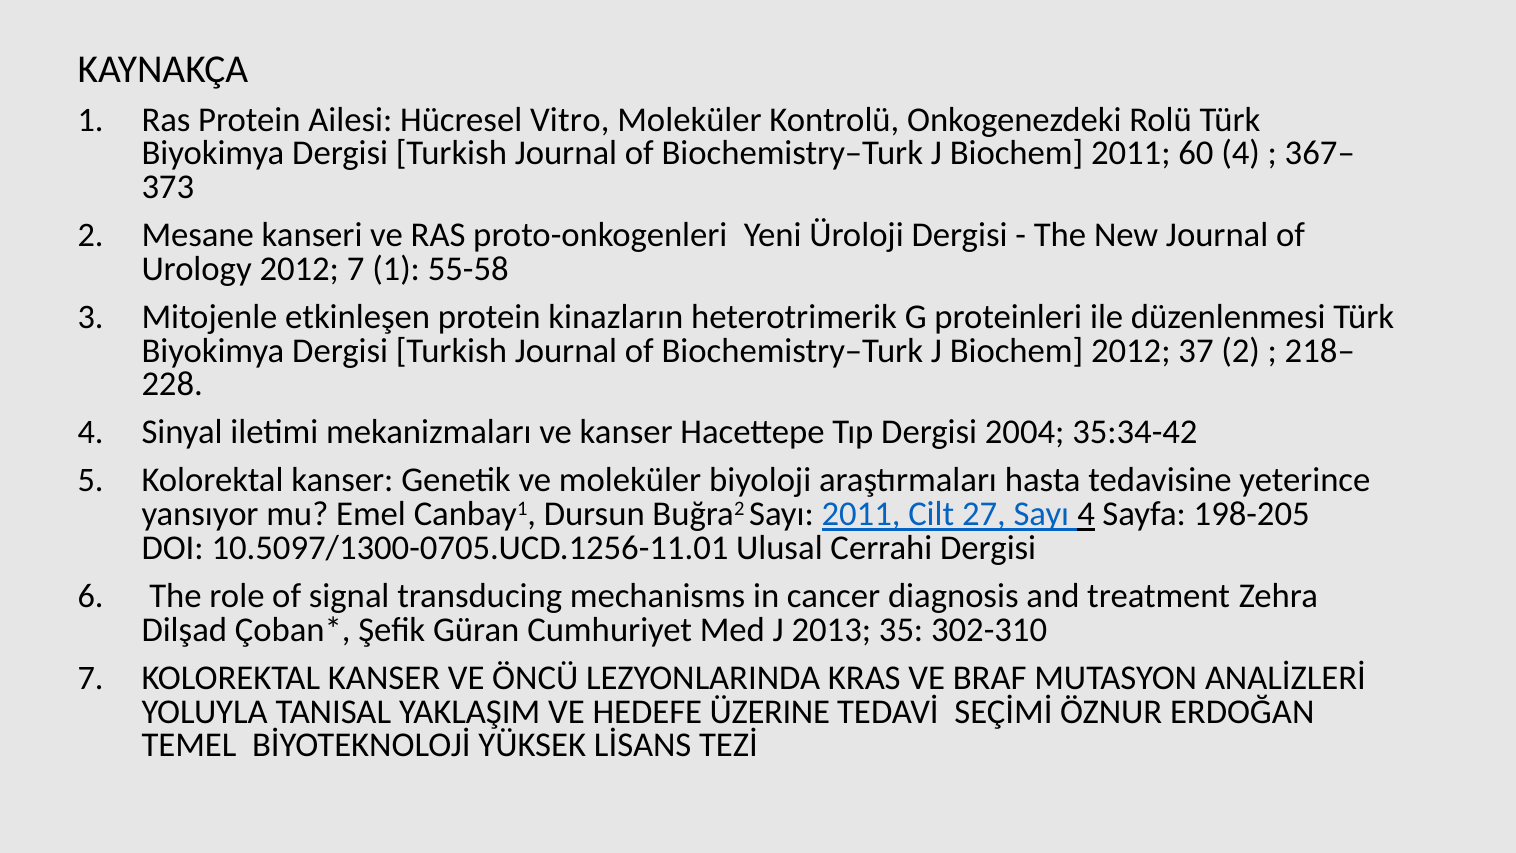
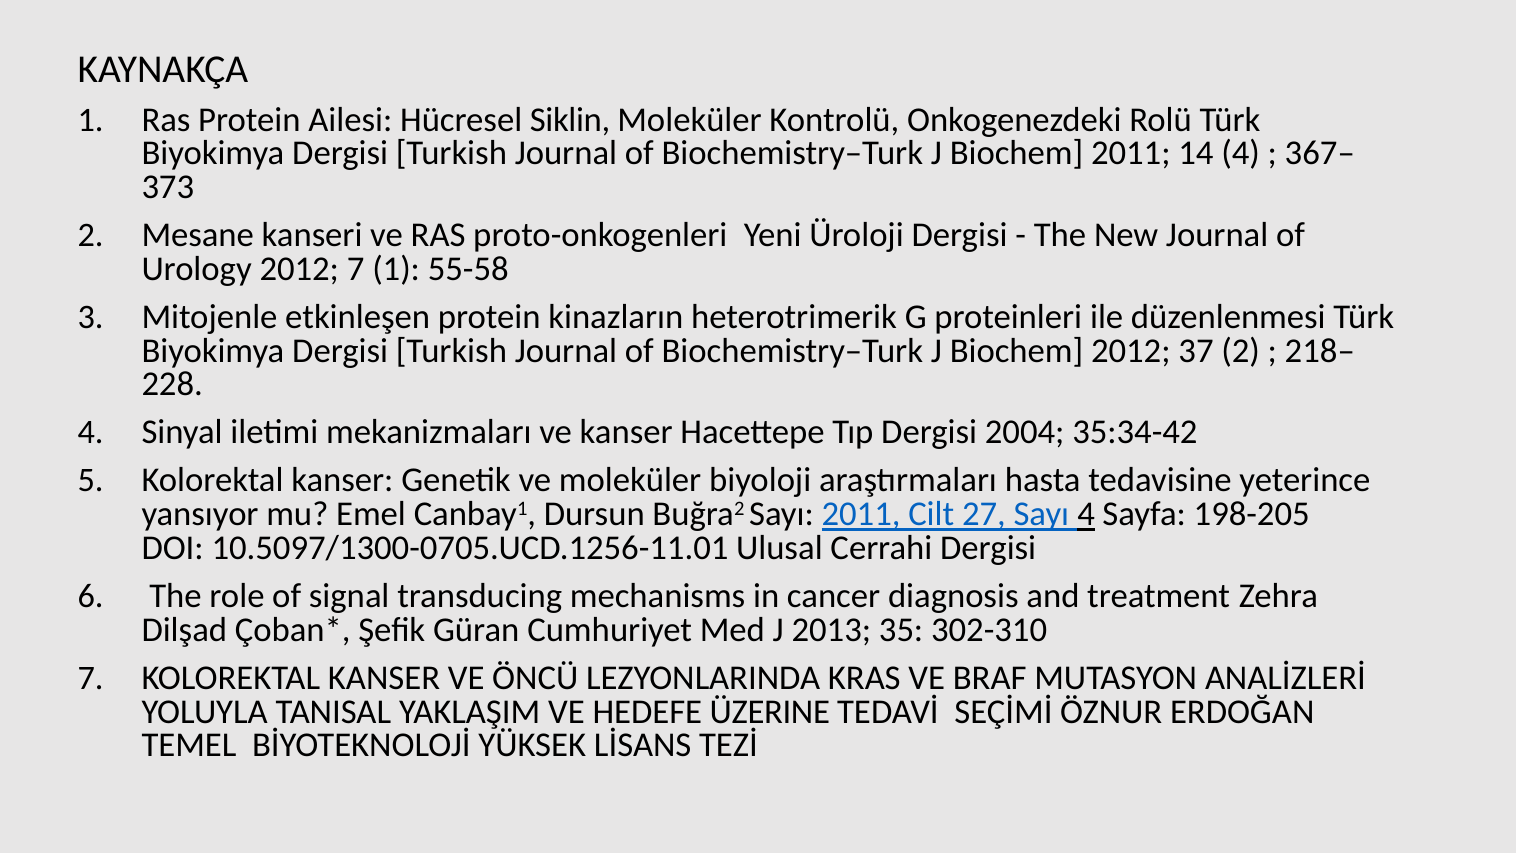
Vitro: Vitro -> Siklin
60: 60 -> 14
